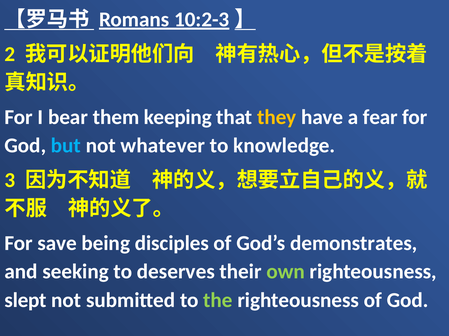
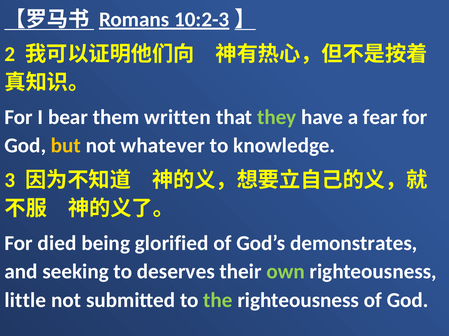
keeping: keeping -> written
they colour: yellow -> light green
but colour: light blue -> yellow
save: save -> died
disciples: disciples -> glorified
slept: slept -> little
